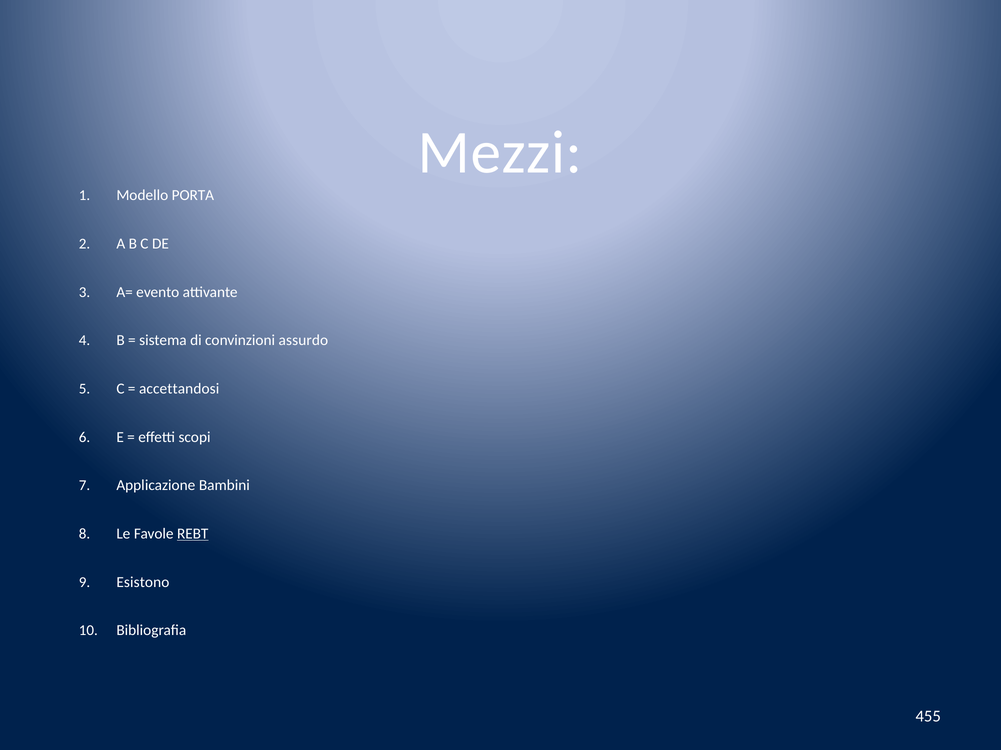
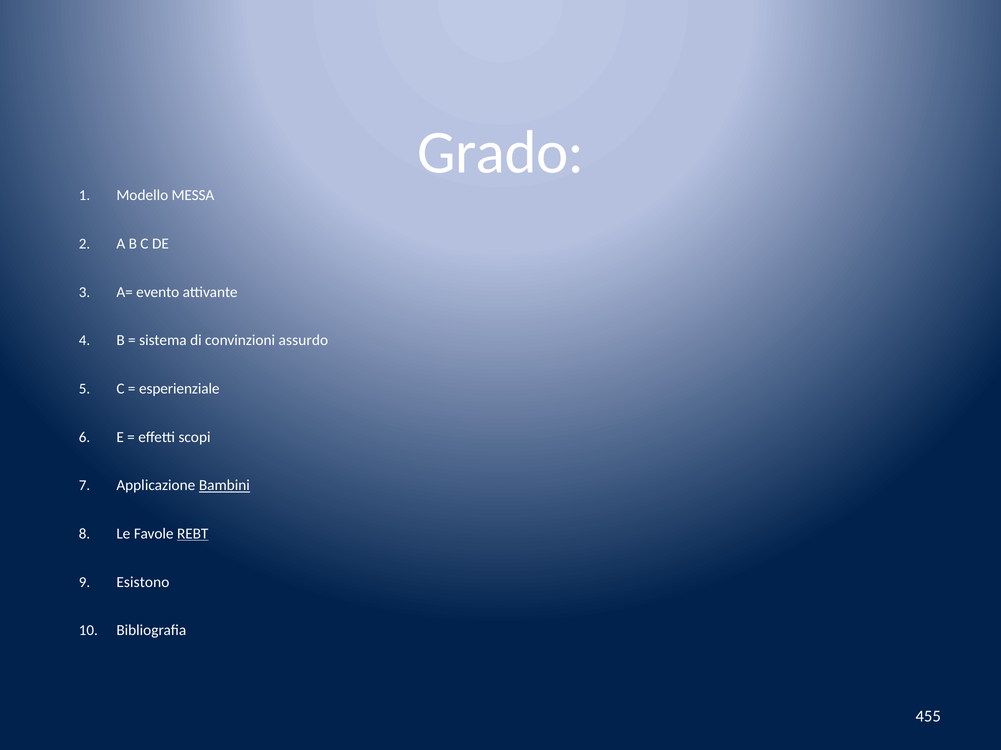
Mezzi: Mezzi -> Grado
PORTA: PORTA -> MESSA
accettandosi: accettandosi -> esperienziale
Bambini underline: none -> present
